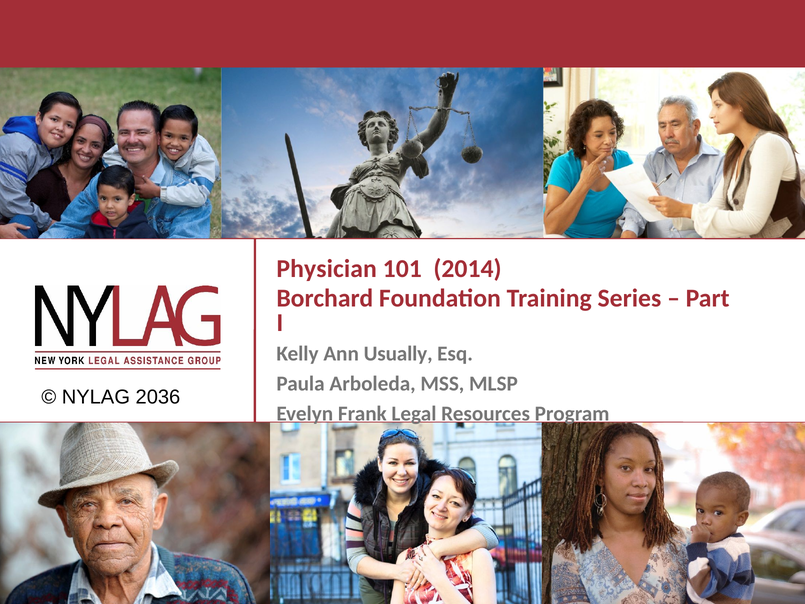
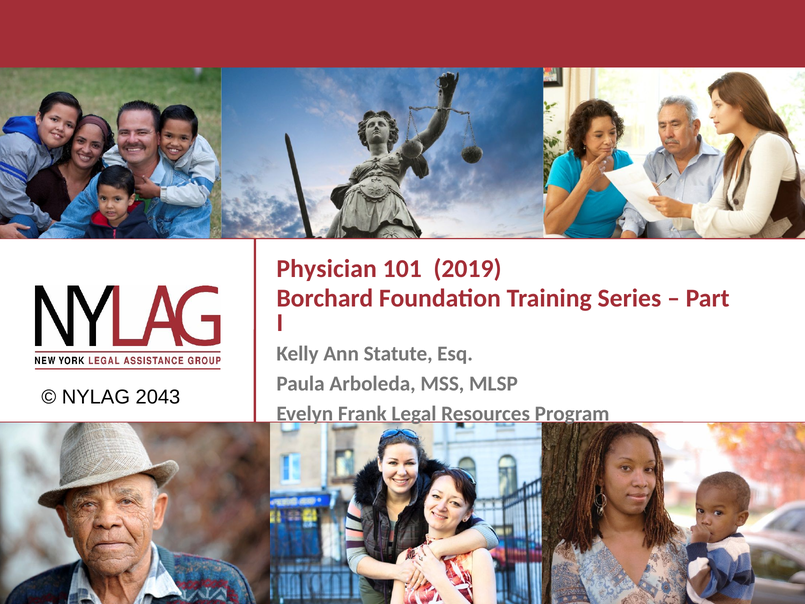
2014: 2014 -> 2019
Usually: Usually -> Statute
2036: 2036 -> 2043
